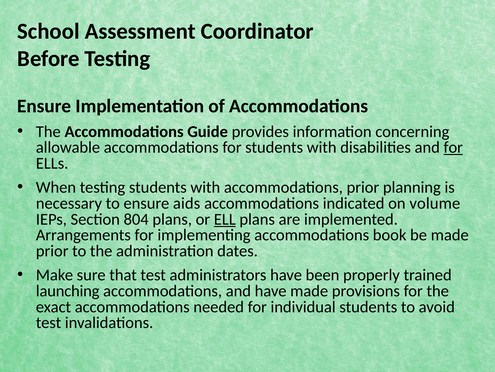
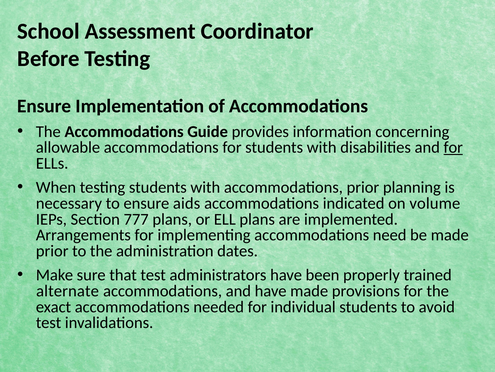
804: 804 -> 777
ELL underline: present -> none
book: book -> need
launching: launching -> alternate
